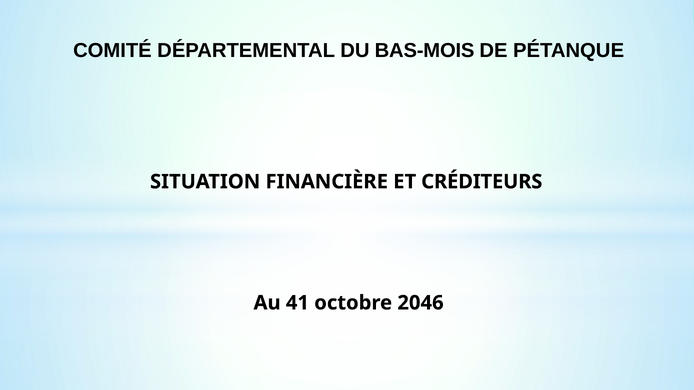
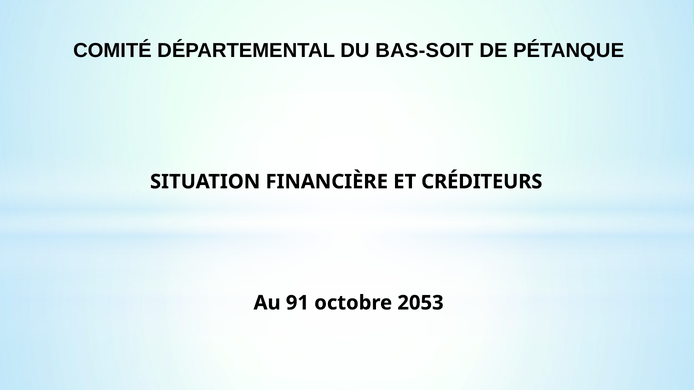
BAS-MOIS: BAS-MOIS -> BAS-SOIT
41: 41 -> 91
2046: 2046 -> 2053
